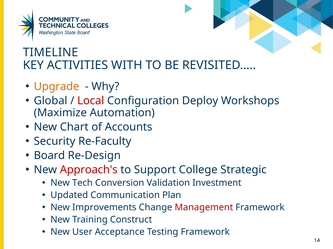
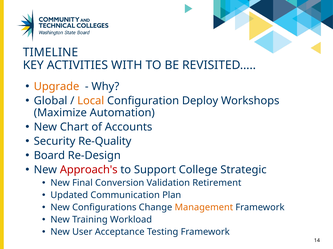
Local colour: red -> orange
Re-Faculty: Re-Faculty -> Re-Quality
Tech: Tech -> Final
Investment: Investment -> Retirement
Improvements: Improvements -> Configurations
Management colour: red -> orange
Construct: Construct -> Workload
